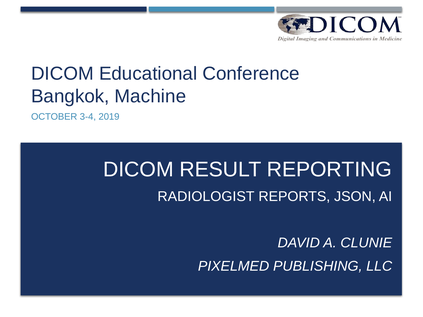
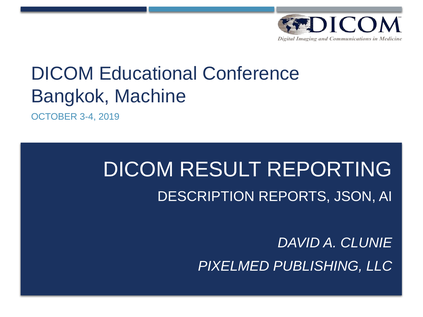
RADIOLOGIST: RADIOLOGIST -> DESCRIPTION
